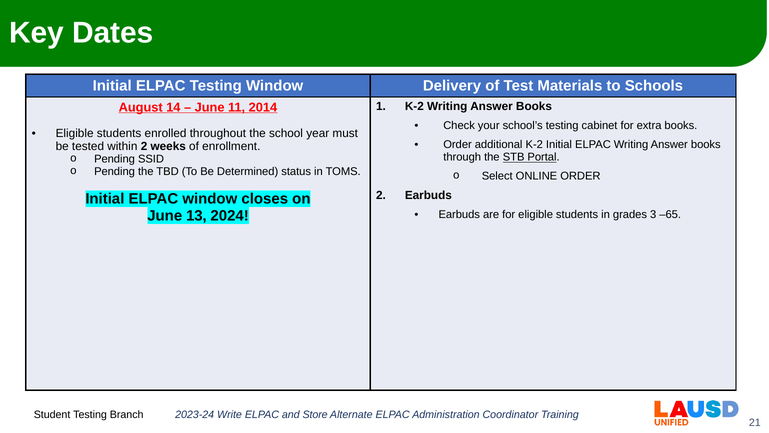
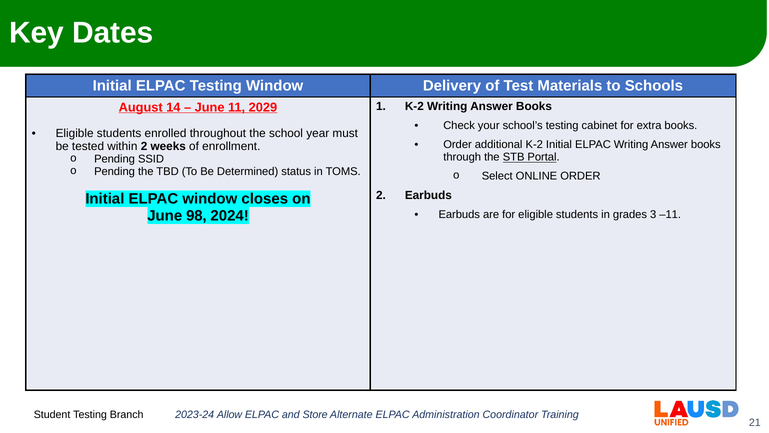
2014: 2014 -> 2029
13: 13 -> 98
–65: –65 -> –11
Write: Write -> Allow
